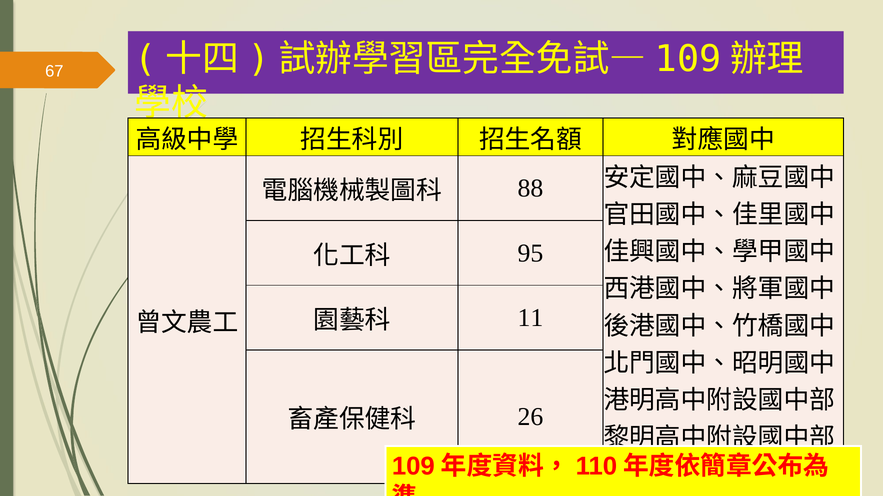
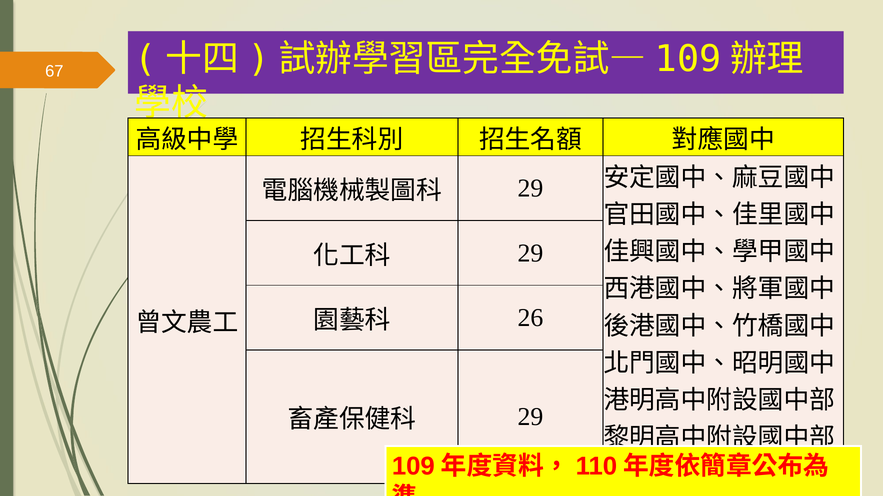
88 at (530, 189): 88 -> 29
95 at (530, 253): 95 -> 29
11: 11 -> 26
26 at (530, 417): 26 -> 29
